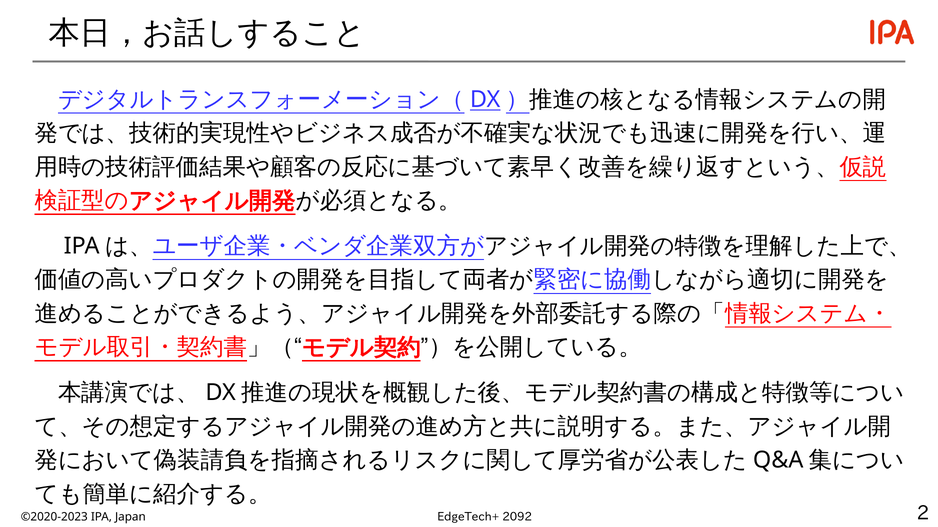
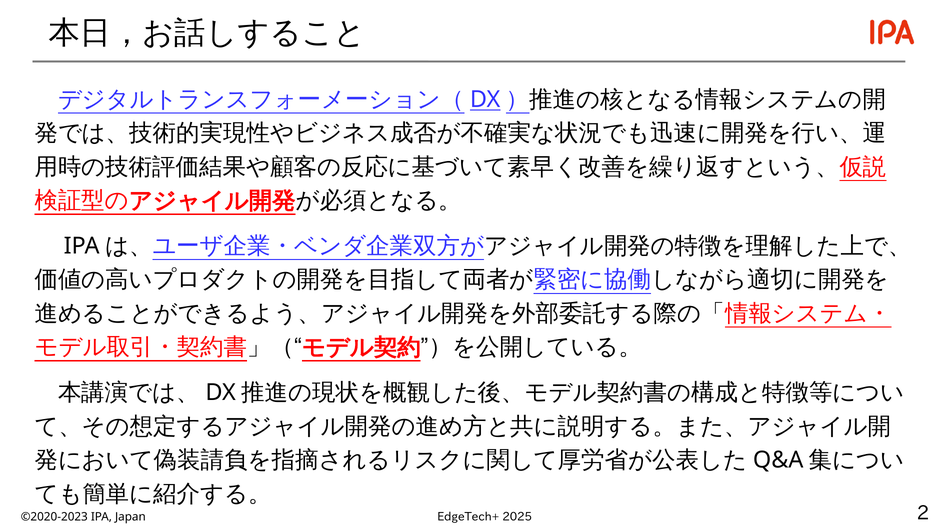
2092: 2092 -> 2025
